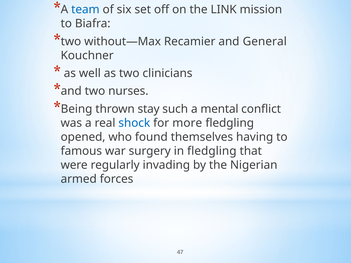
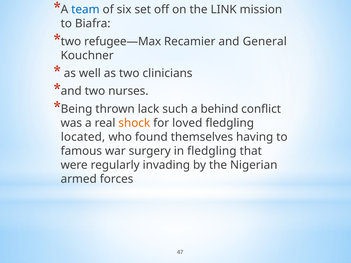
without—Max: without—Max -> refugee—Max
stay: stay -> lack
mental: mental -> behind
shock colour: blue -> orange
more: more -> loved
opened: opened -> located
